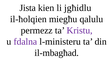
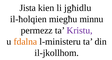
qalulu: qalulu -> minnu
fdalna colour: purple -> orange
il-mbagħad: il-mbagħad -> il-jkollhom
